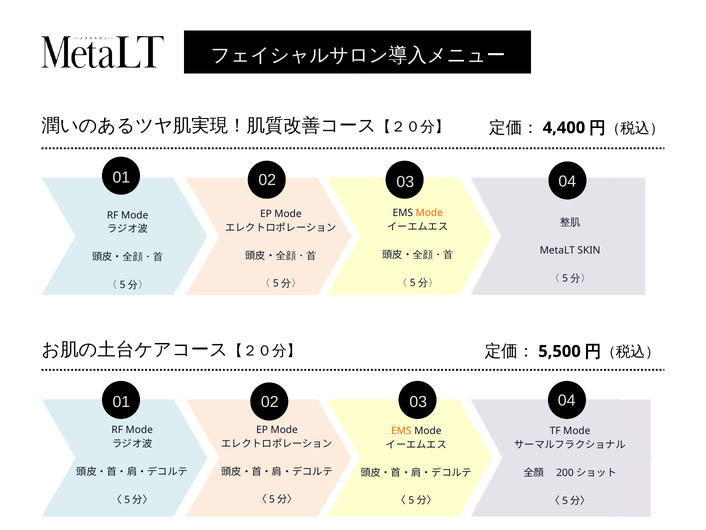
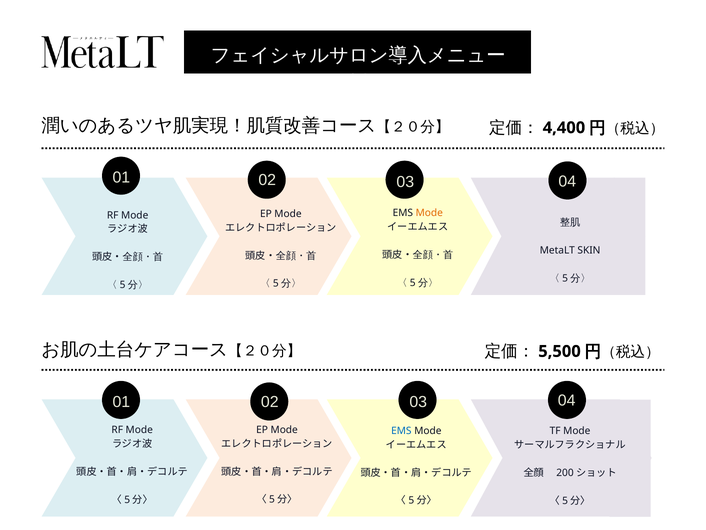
EMS at (401, 430) colour: orange -> blue
